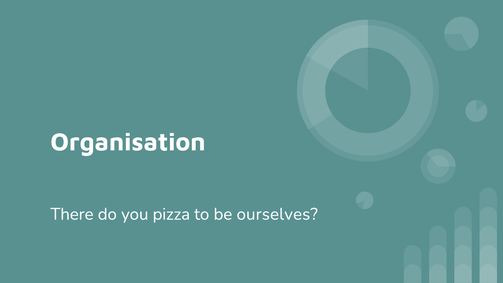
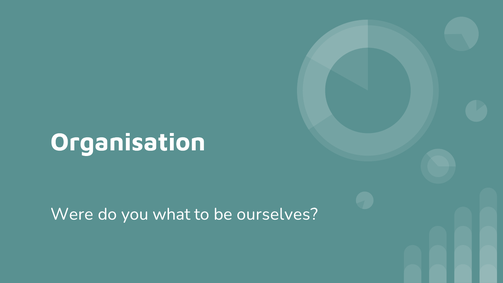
There: There -> Were
pizza: pizza -> what
